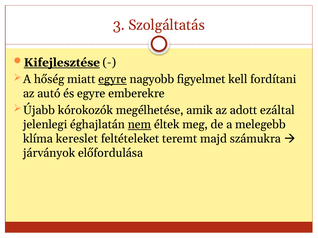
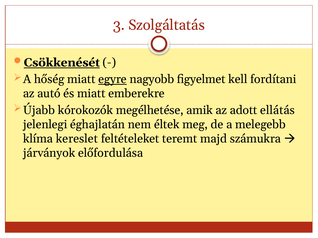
Kifejlesztése: Kifejlesztése -> Csökkenését
és egyre: egyre -> miatt
ezáltal: ezáltal -> ellátás
nem underline: present -> none
